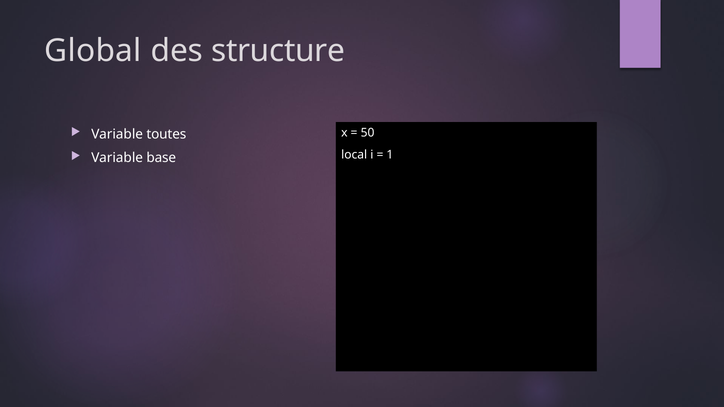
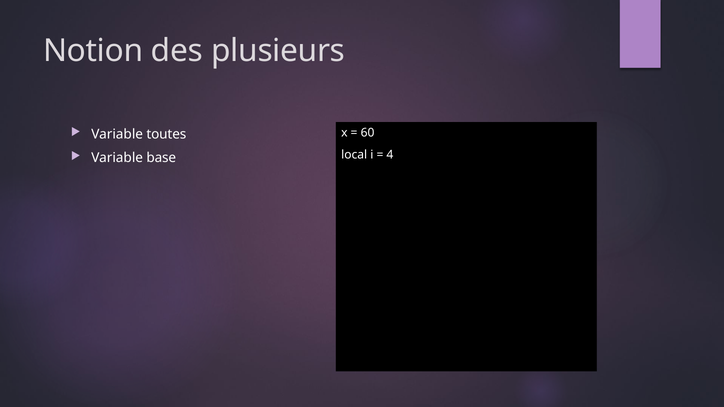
Global: Global -> Notion
structure: structure -> plusieurs
50: 50 -> 60
1: 1 -> 4
